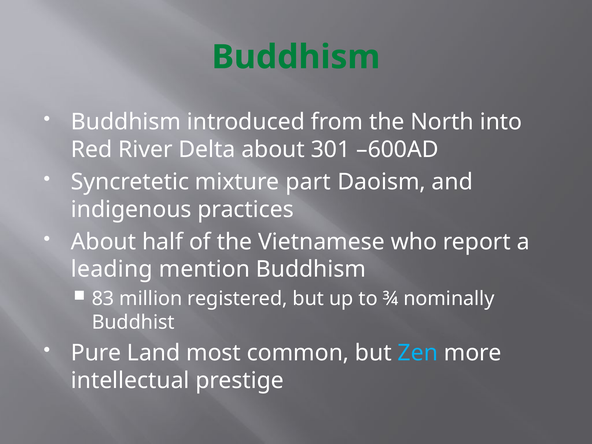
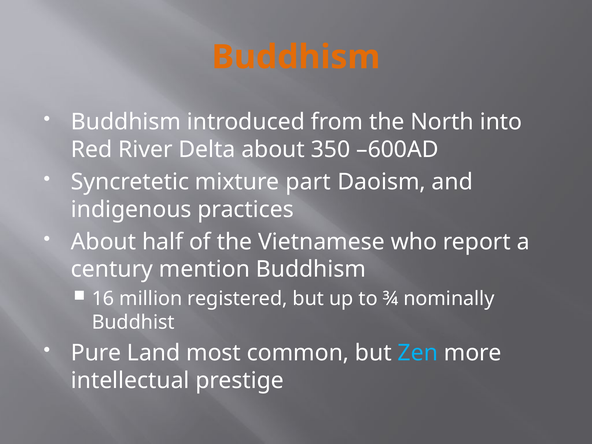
Buddhism at (296, 57) colour: green -> orange
301: 301 -> 350
leading: leading -> century
83: 83 -> 16
